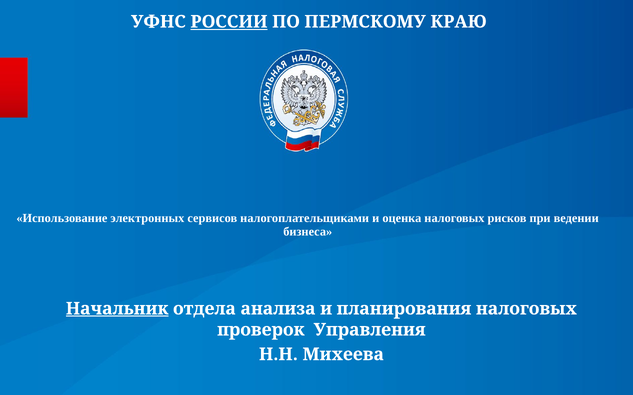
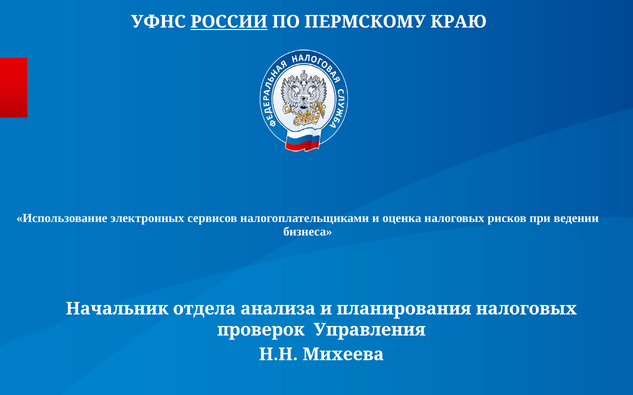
Начальник underline: present -> none
